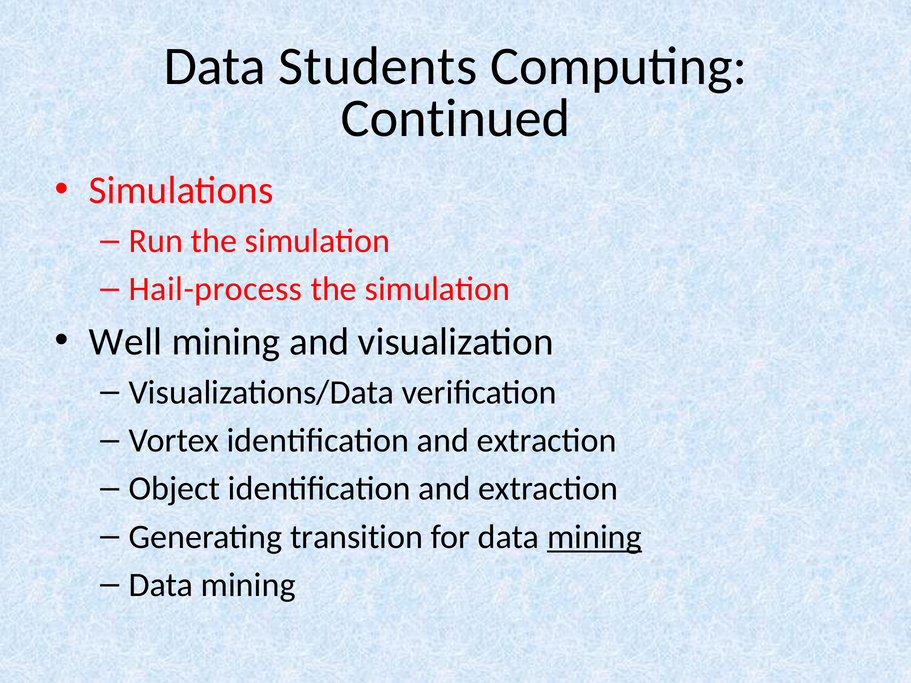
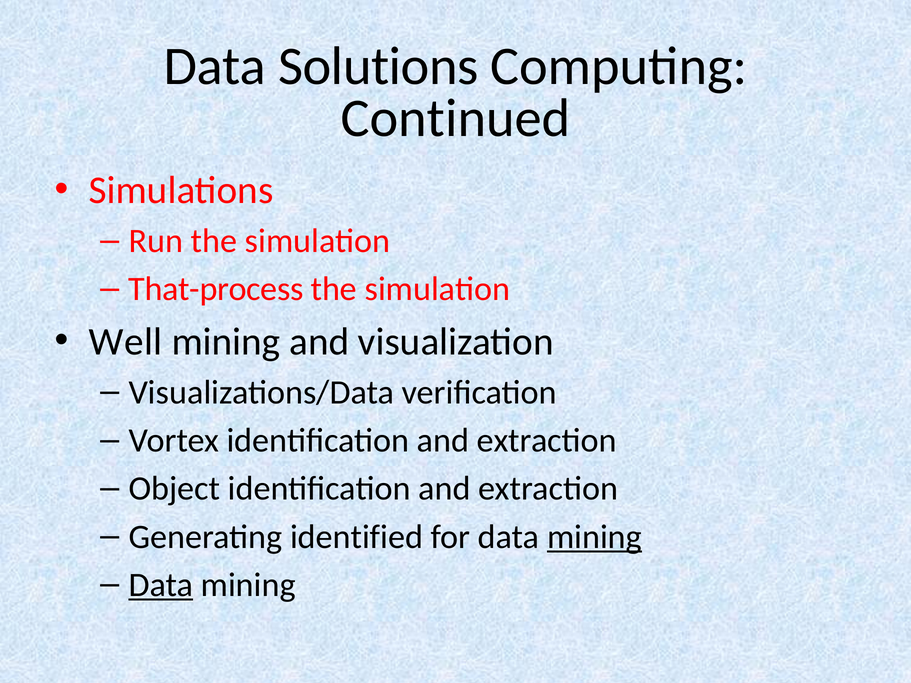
Students: Students -> Solutions
Hail-process: Hail-process -> That-process
transition: transition -> identified
Data at (161, 585) underline: none -> present
